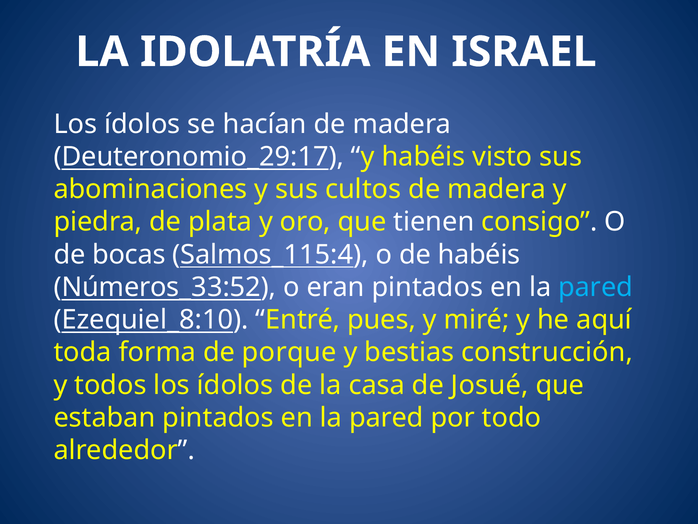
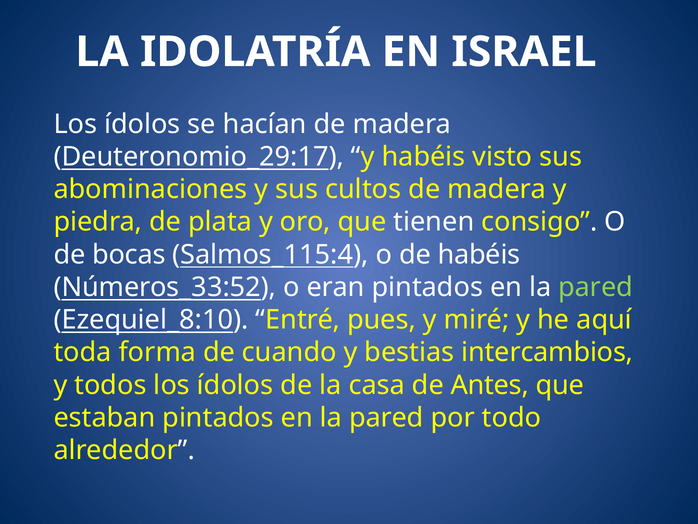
pared at (596, 287) colour: light blue -> light green
porque: porque -> cuando
construcción: construcción -> intercambios
Josué: Josué -> Antes
